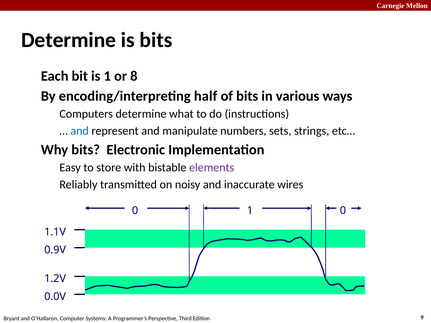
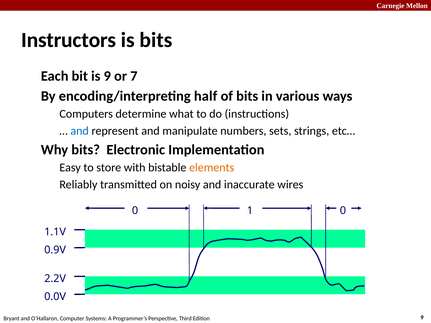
Determine at (69, 40): Determine -> Instructors
is 1: 1 -> 9
8: 8 -> 7
elements colour: purple -> orange
1.2V: 1.2V -> 2.2V
